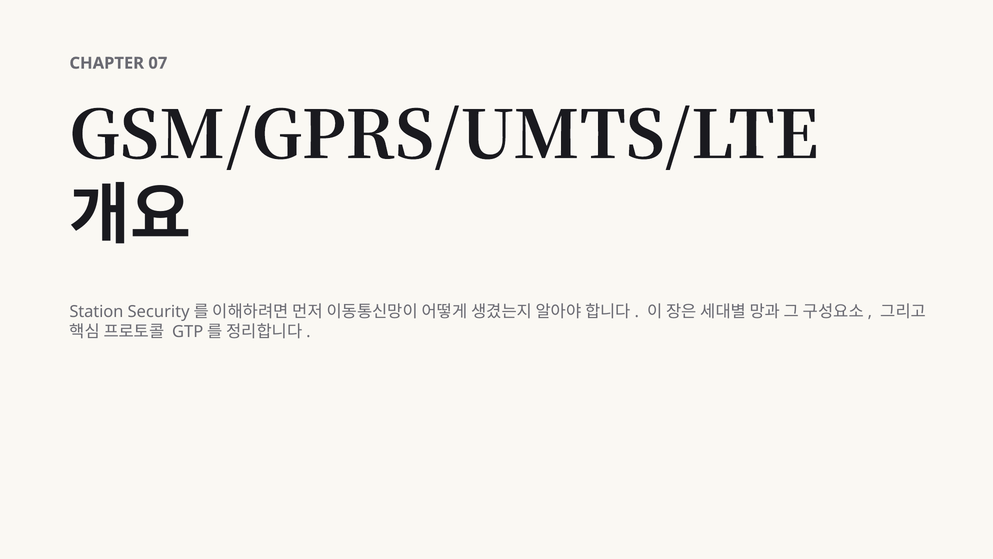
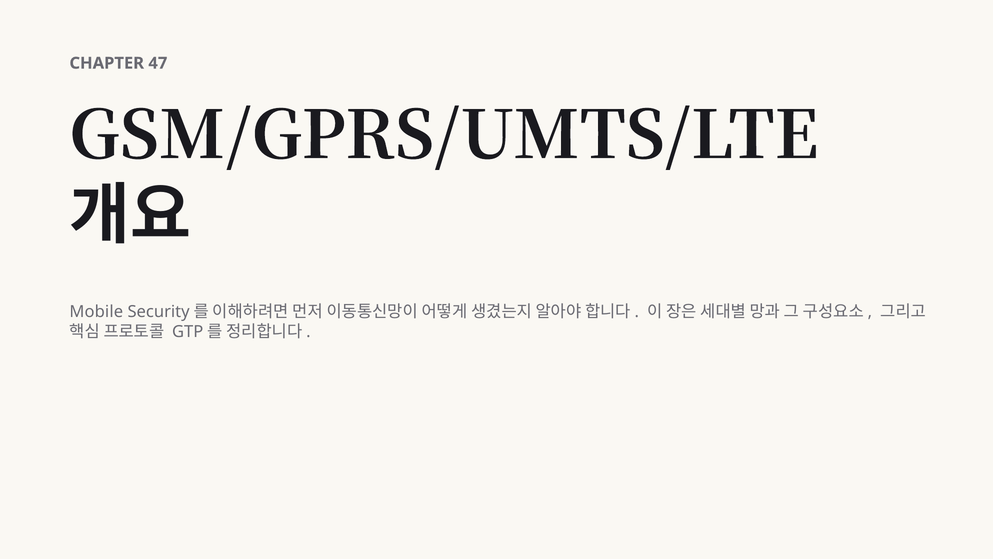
07: 07 -> 47
Station: Station -> Mobile
